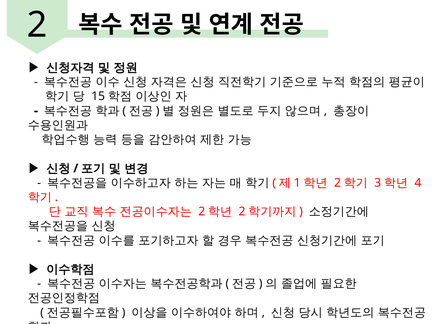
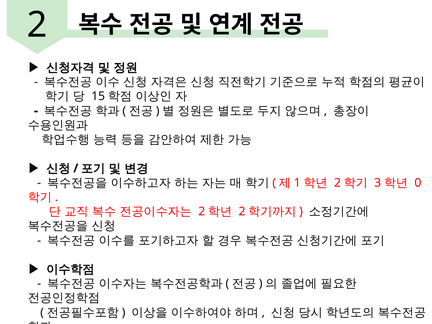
4: 4 -> 0
